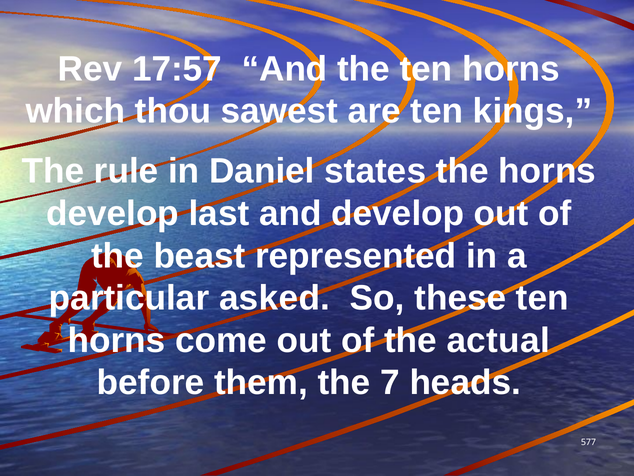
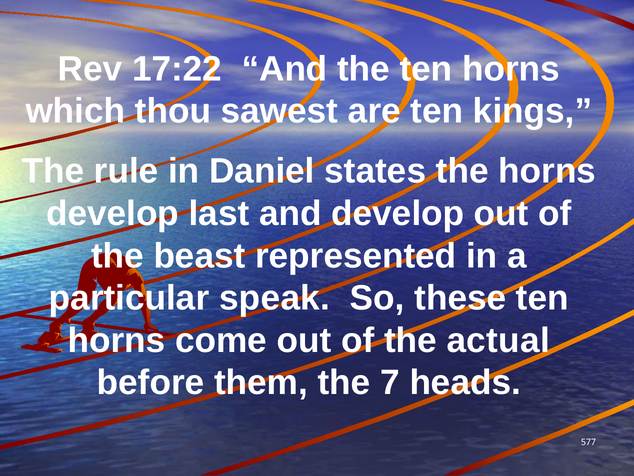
17:57: 17:57 -> 17:22
asked: asked -> speak
